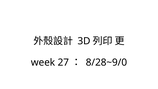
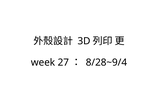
8/28~9/0: 8/28~9/0 -> 8/28~9/4
